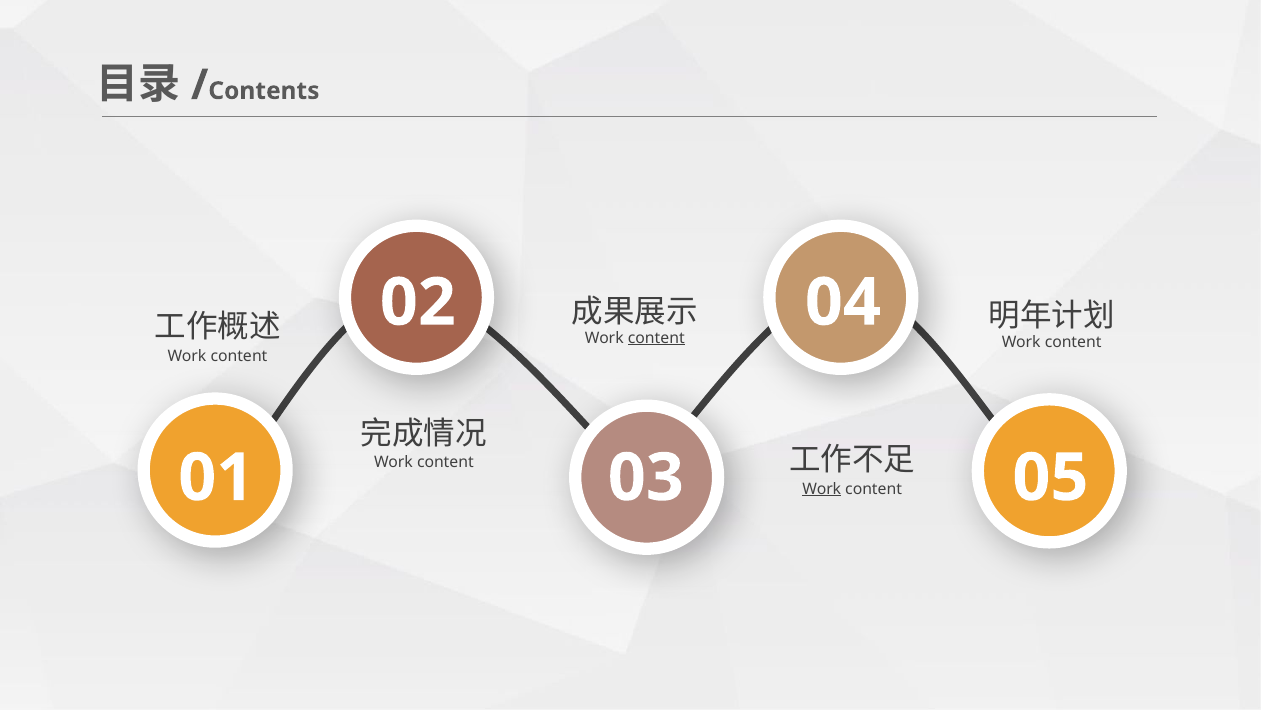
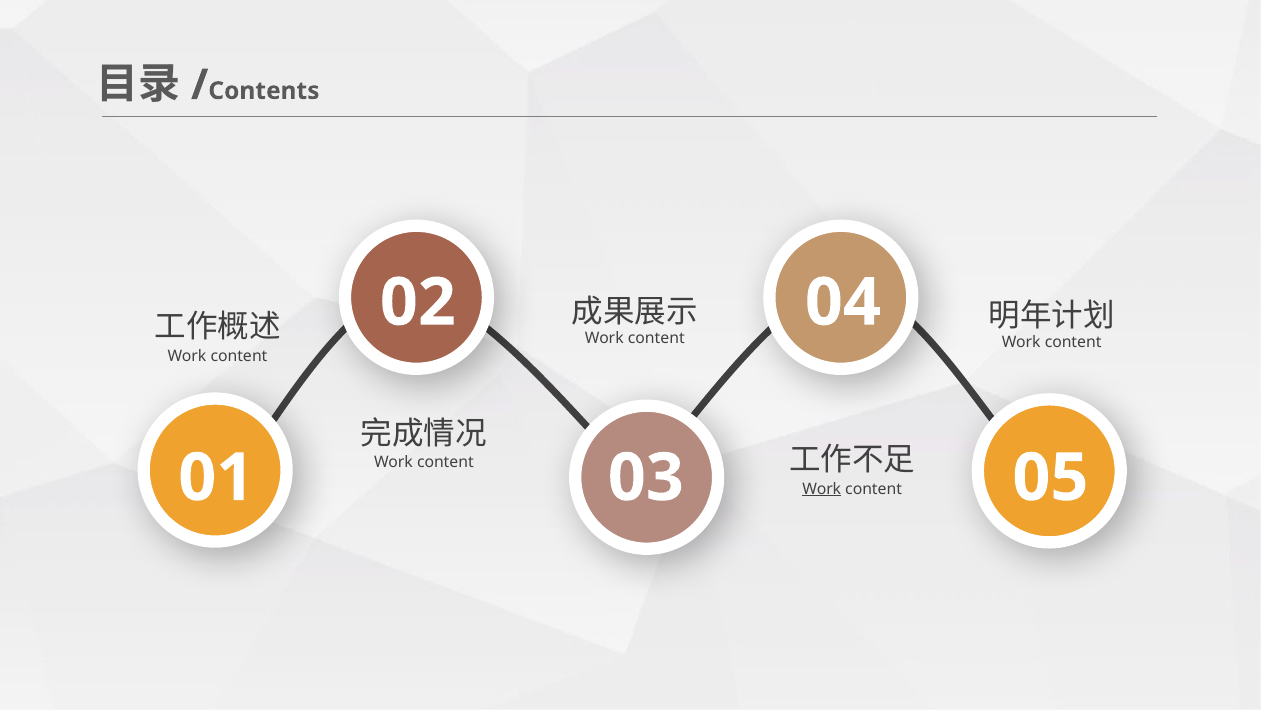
content at (656, 338) underline: present -> none
